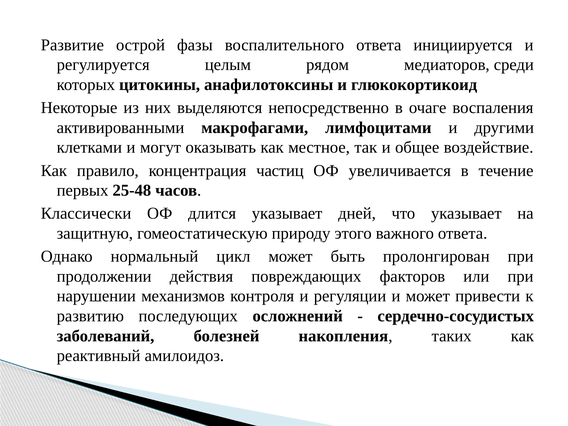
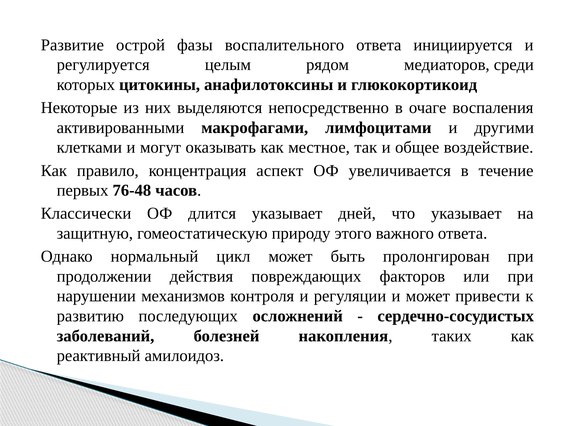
частиц: частиц -> аспект
25-48: 25-48 -> 76-48
